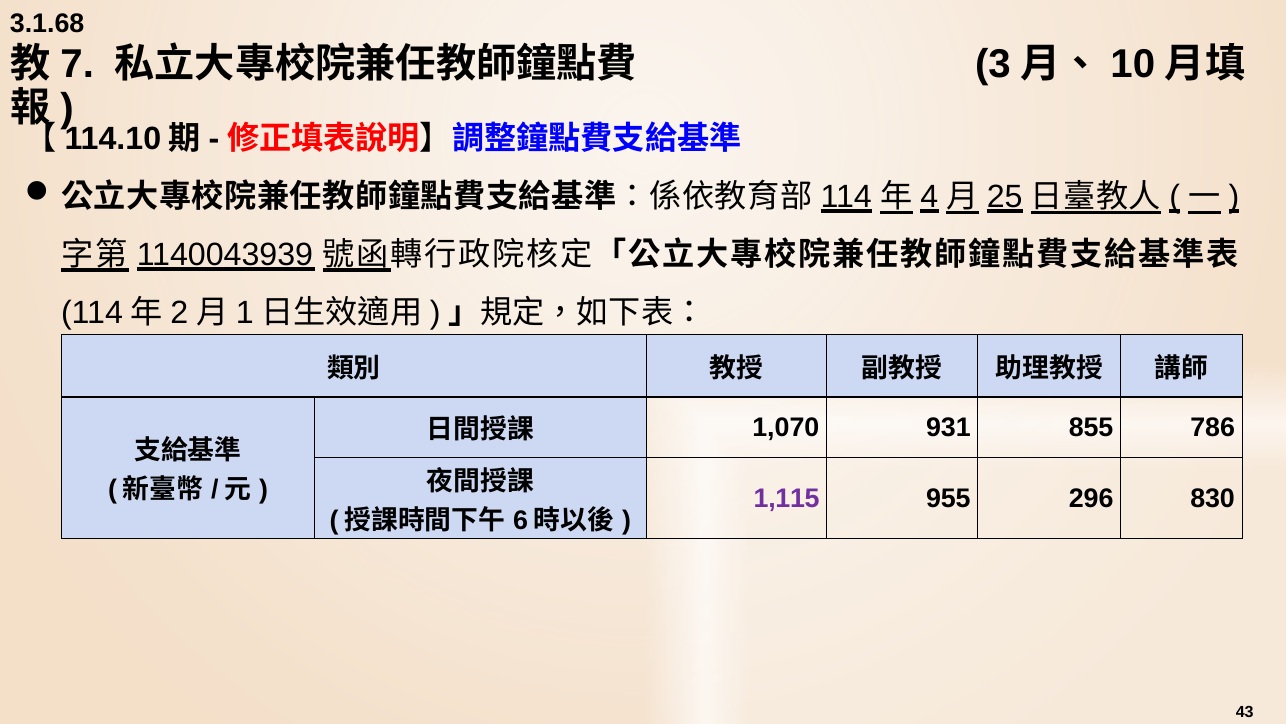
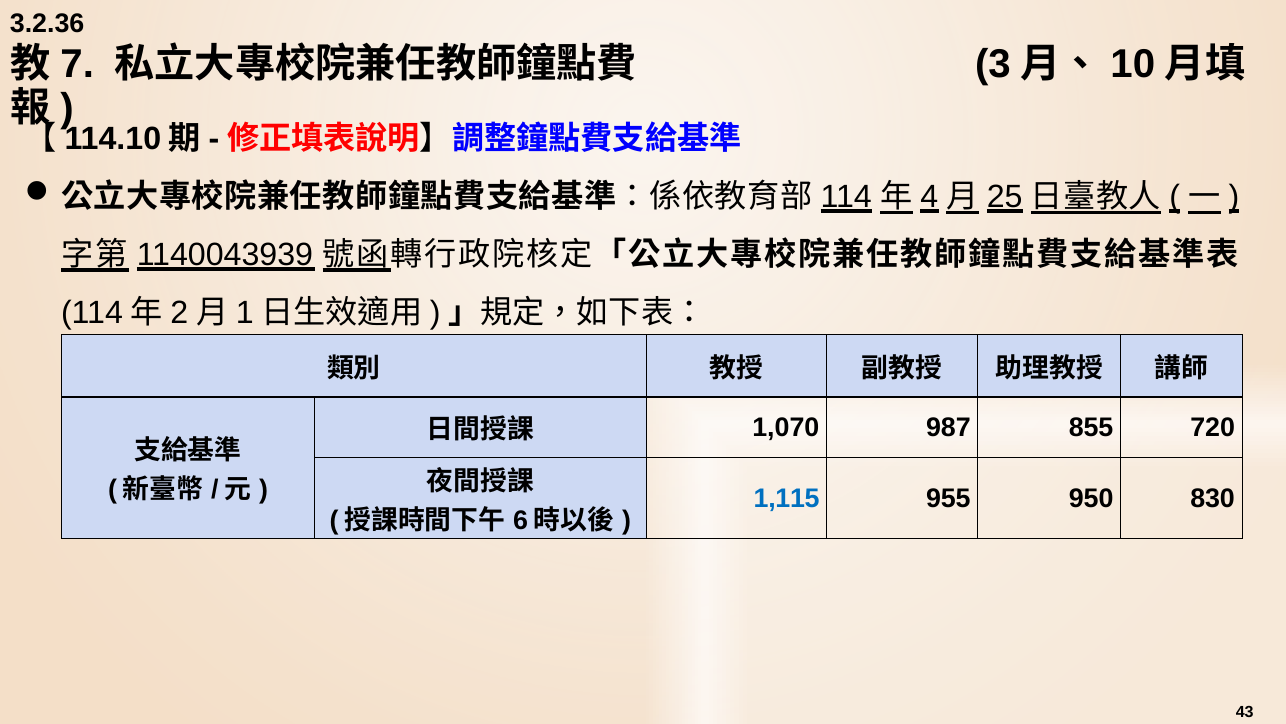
3.1.68: 3.1.68 -> 3.2.36
931: 931 -> 987
786: 786 -> 720
1,115 colour: purple -> blue
296: 296 -> 950
